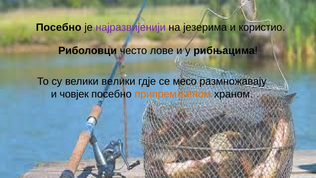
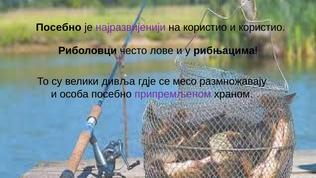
на језерима: језерима -> користио
велики велики: велики -> дивља
човјек: човјек -> особа
припремљеном colour: orange -> purple
